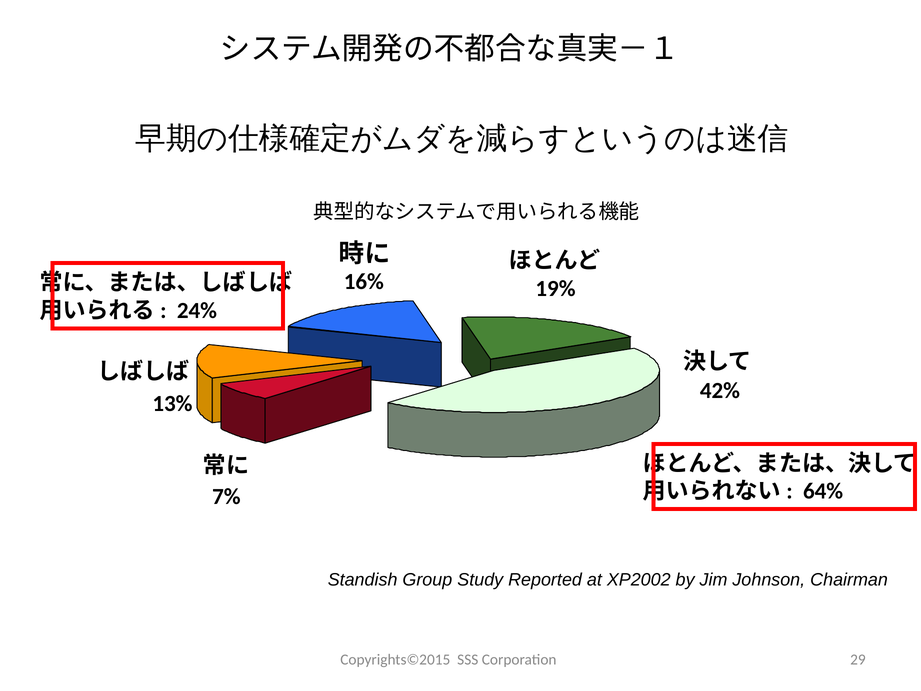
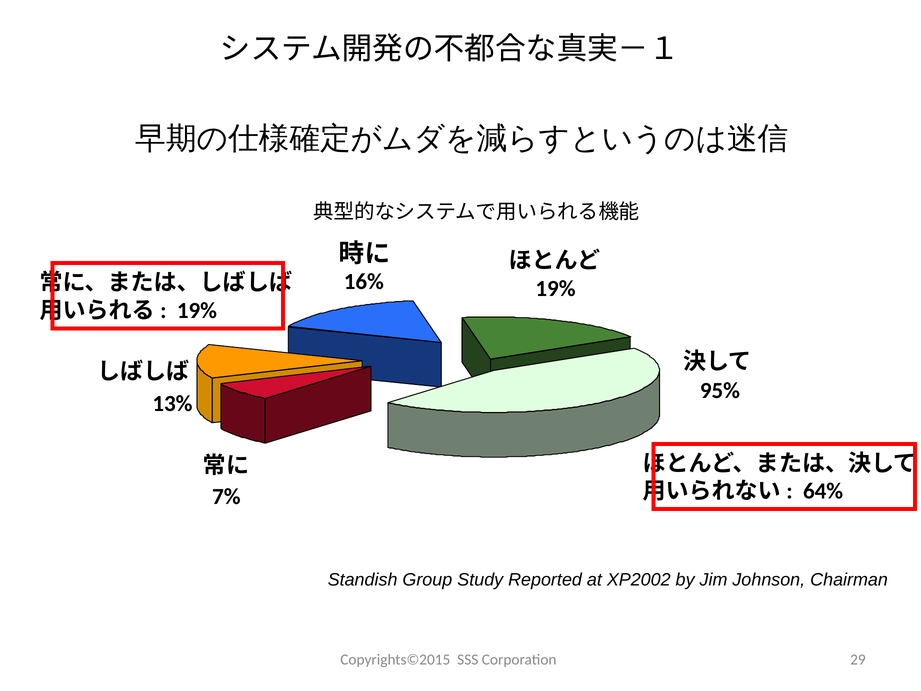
24% at (197, 310): 24% -> 19%
42%: 42% -> 95%
